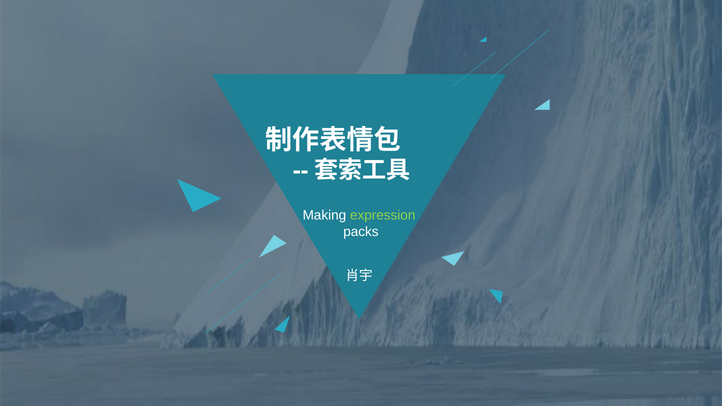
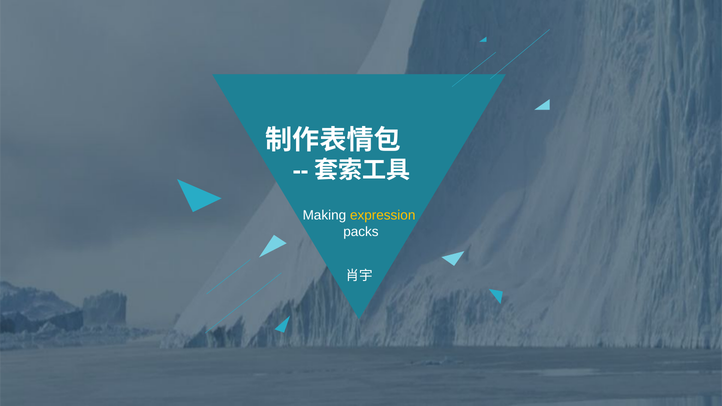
expression colour: light green -> yellow
